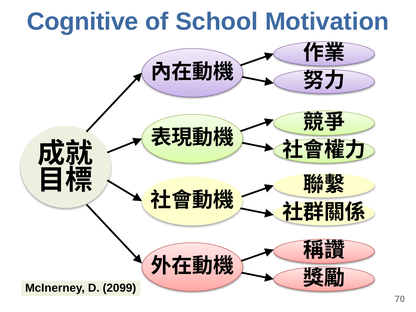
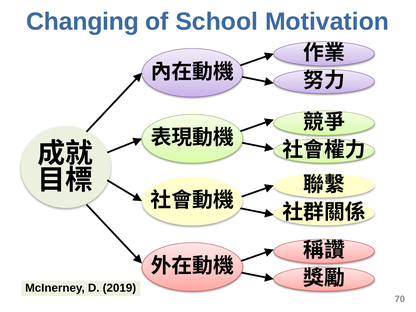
Cognitive: Cognitive -> Changing
2099: 2099 -> 2019
